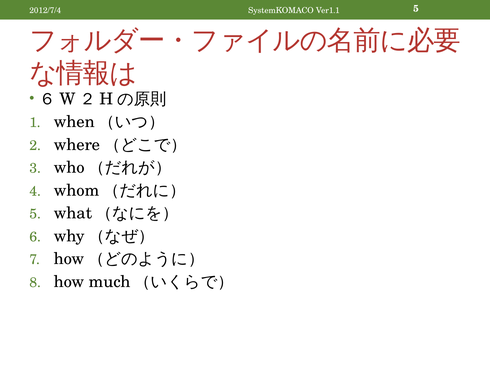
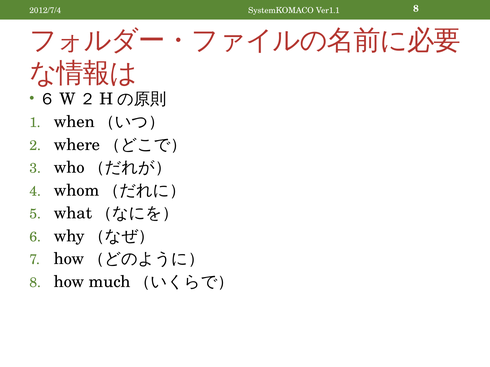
Ver1.1 5: 5 -> 8
